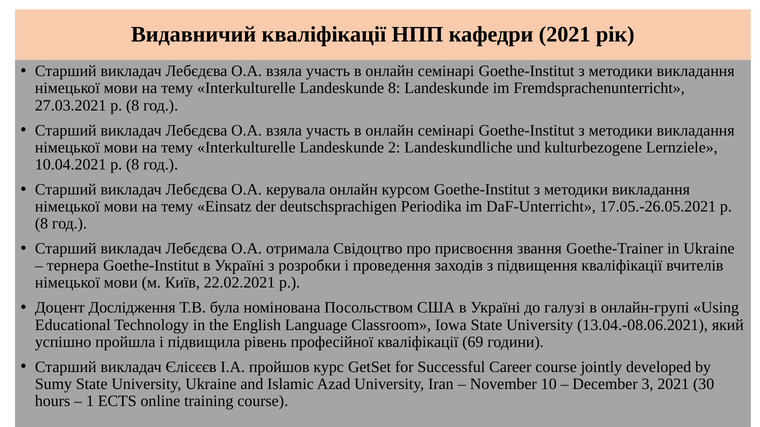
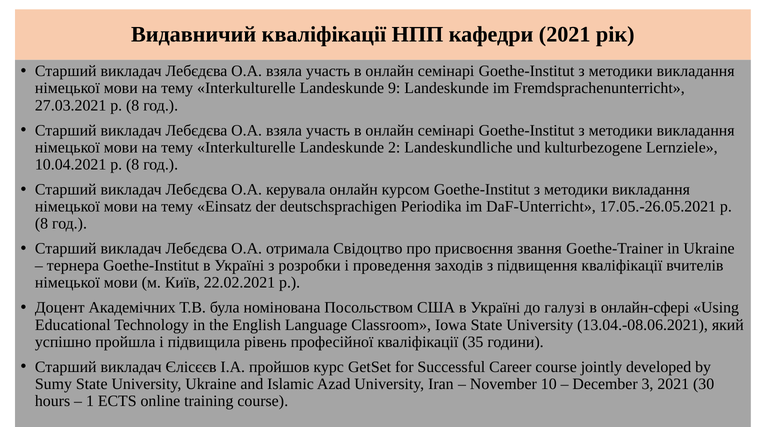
Landeskunde 8: 8 -> 9
Дослідження: Дослідження -> Академічних
онлайн-групі: онлайн-групі -> онлайн-сфері
69: 69 -> 35
